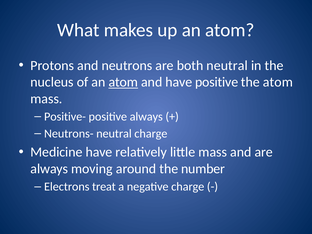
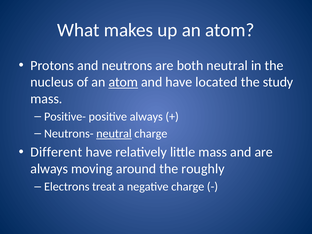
have positive: positive -> located
the atom: atom -> study
neutral at (114, 134) underline: none -> present
Medicine: Medicine -> Different
number: number -> roughly
